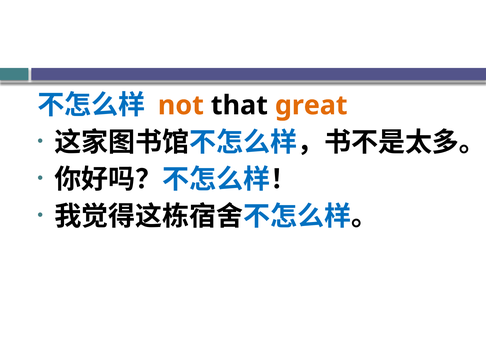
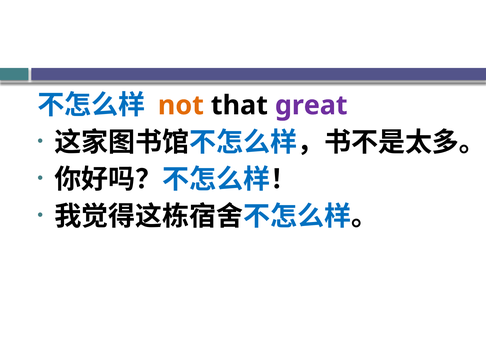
great colour: orange -> purple
